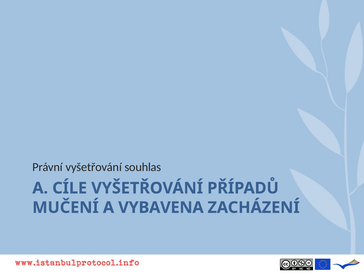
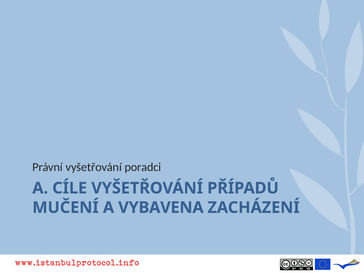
souhlas: souhlas -> poradci
